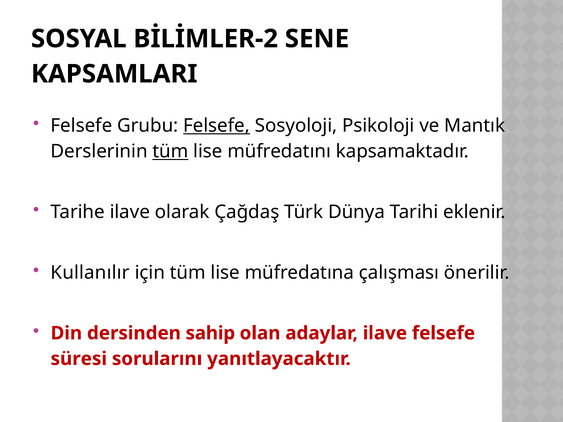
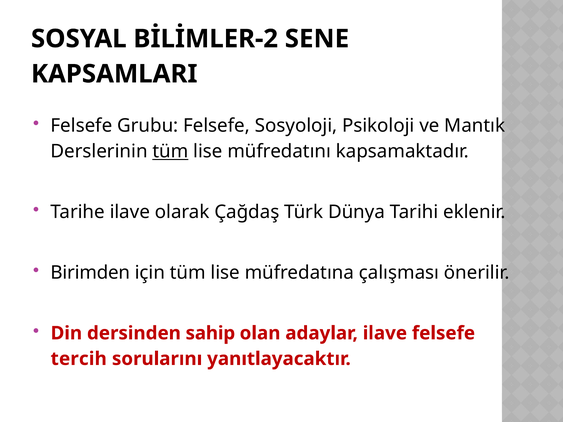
Felsefe at (217, 126) underline: present -> none
Kullanılır: Kullanılır -> Birimden
süresi: süresi -> tercih
